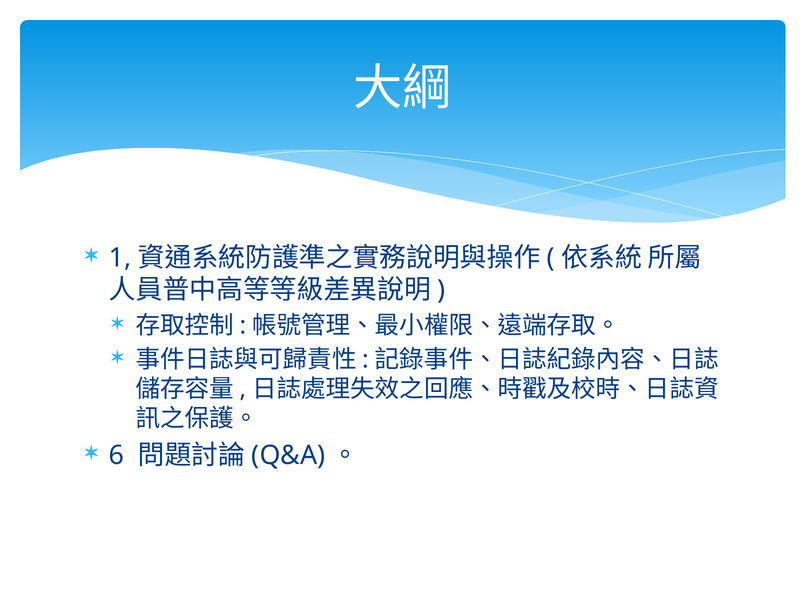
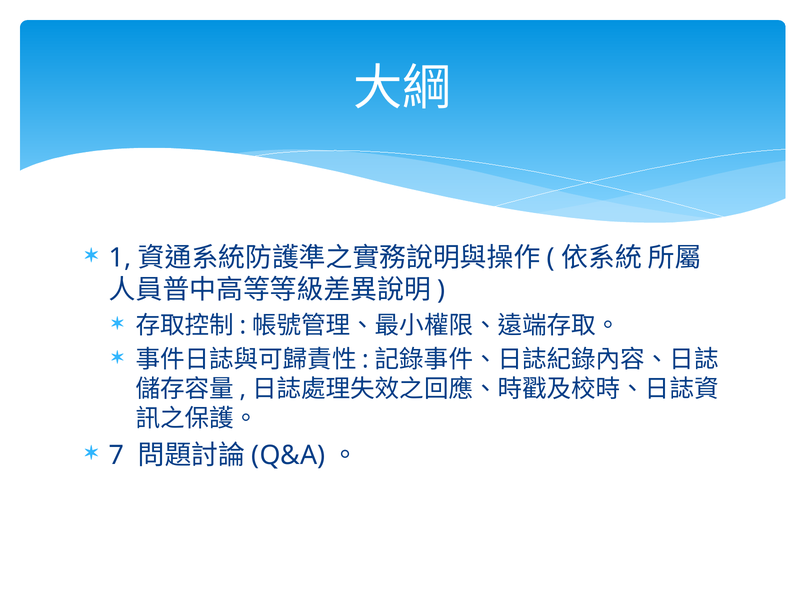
6: 6 -> 7
